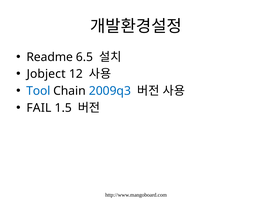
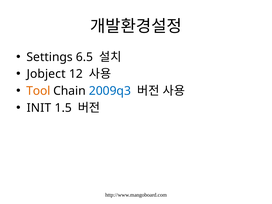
Readme: Readme -> Settings
Tool colour: blue -> orange
FAIL: FAIL -> INIT
